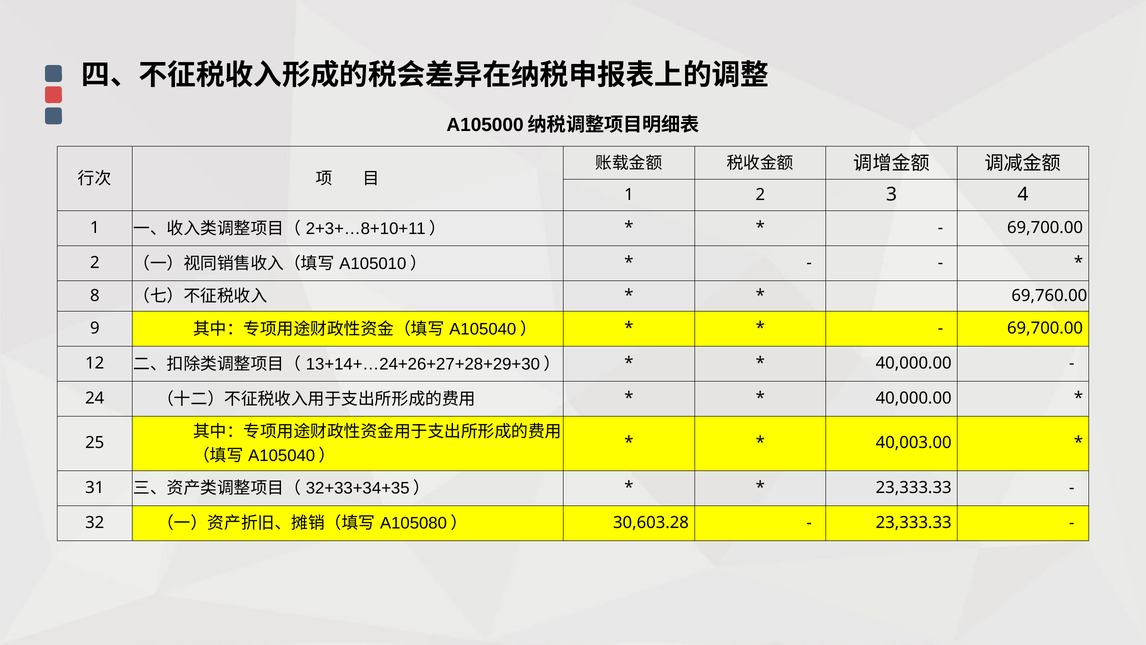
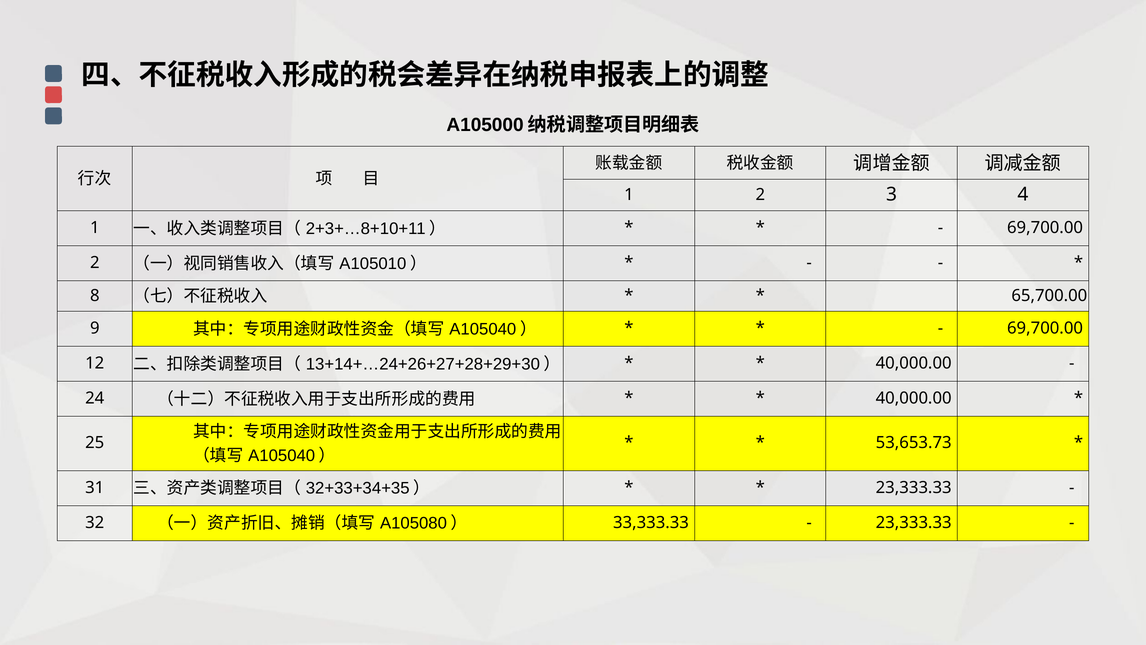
69,760.00: 69,760.00 -> 65,700.00
40,003.00: 40,003.00 -> 53,653.73
30,603.28: 30,603.28 -> 33,333.33
